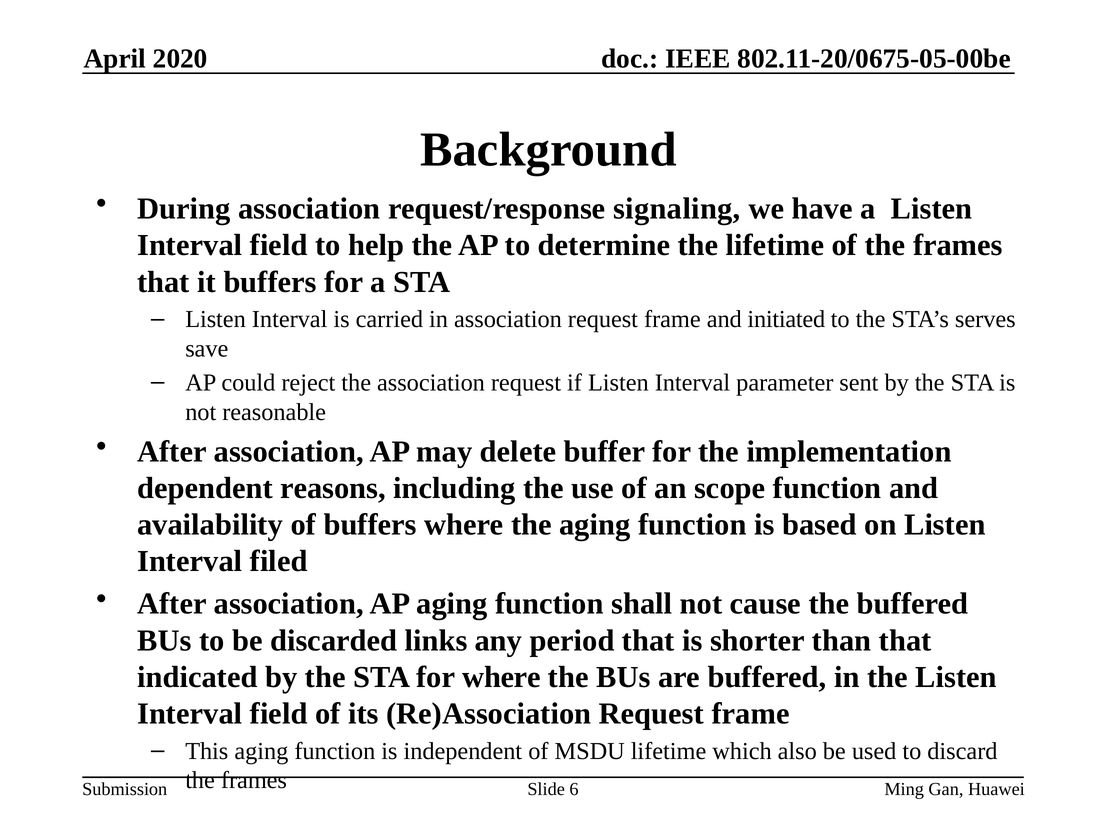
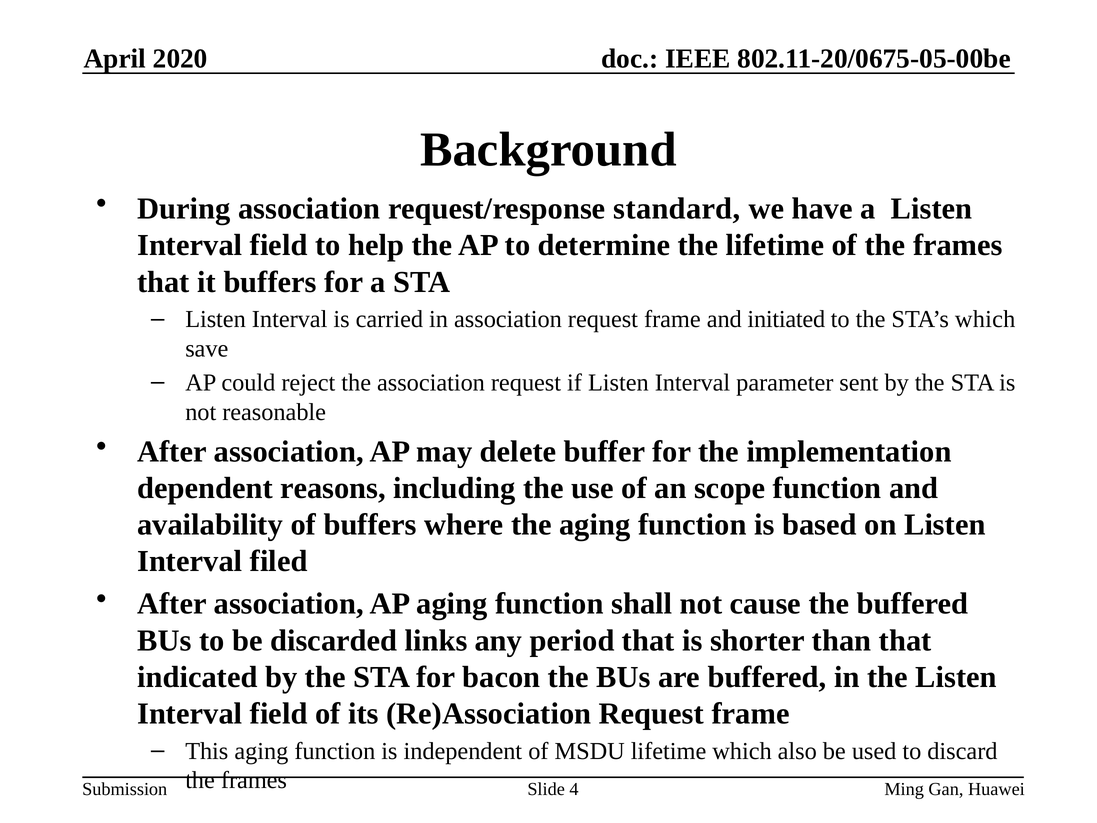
signaling: signaling -> standard
STA’s serves: serves -> which
for where: where -> bacon
6: 6 -> 4
